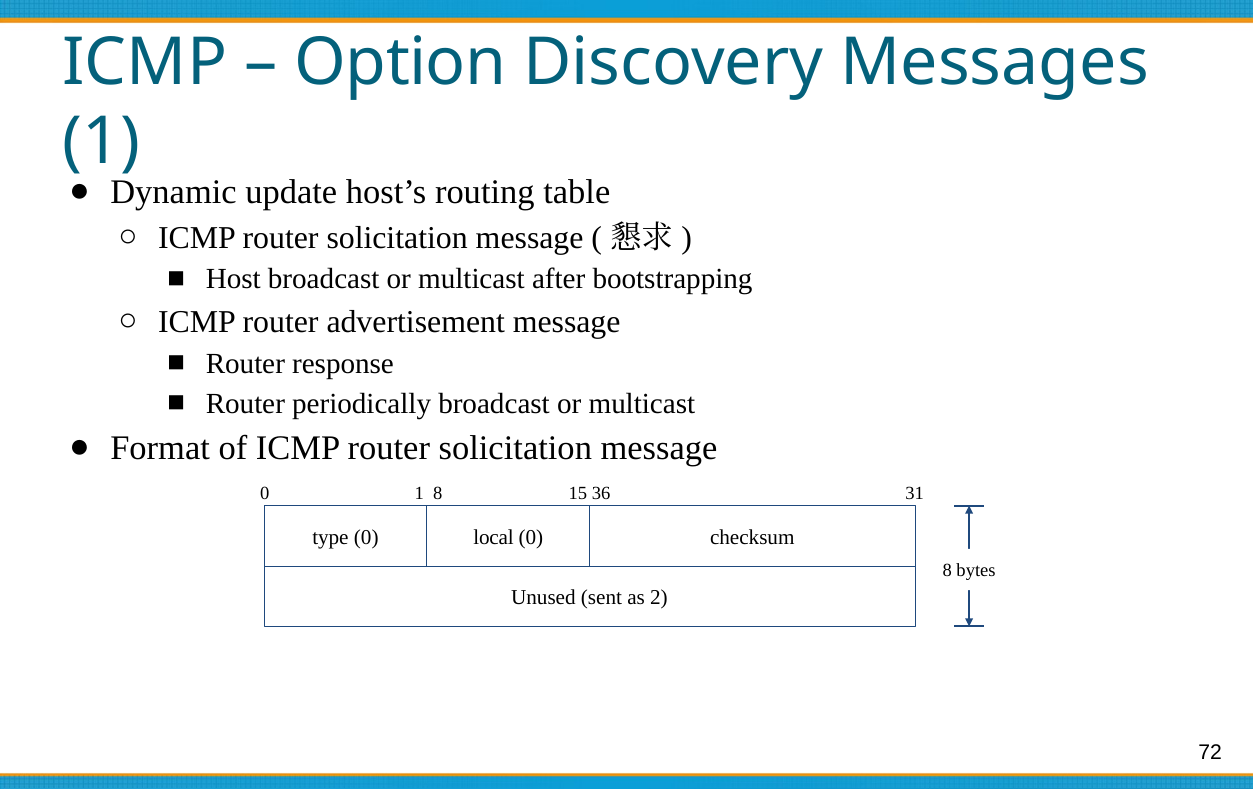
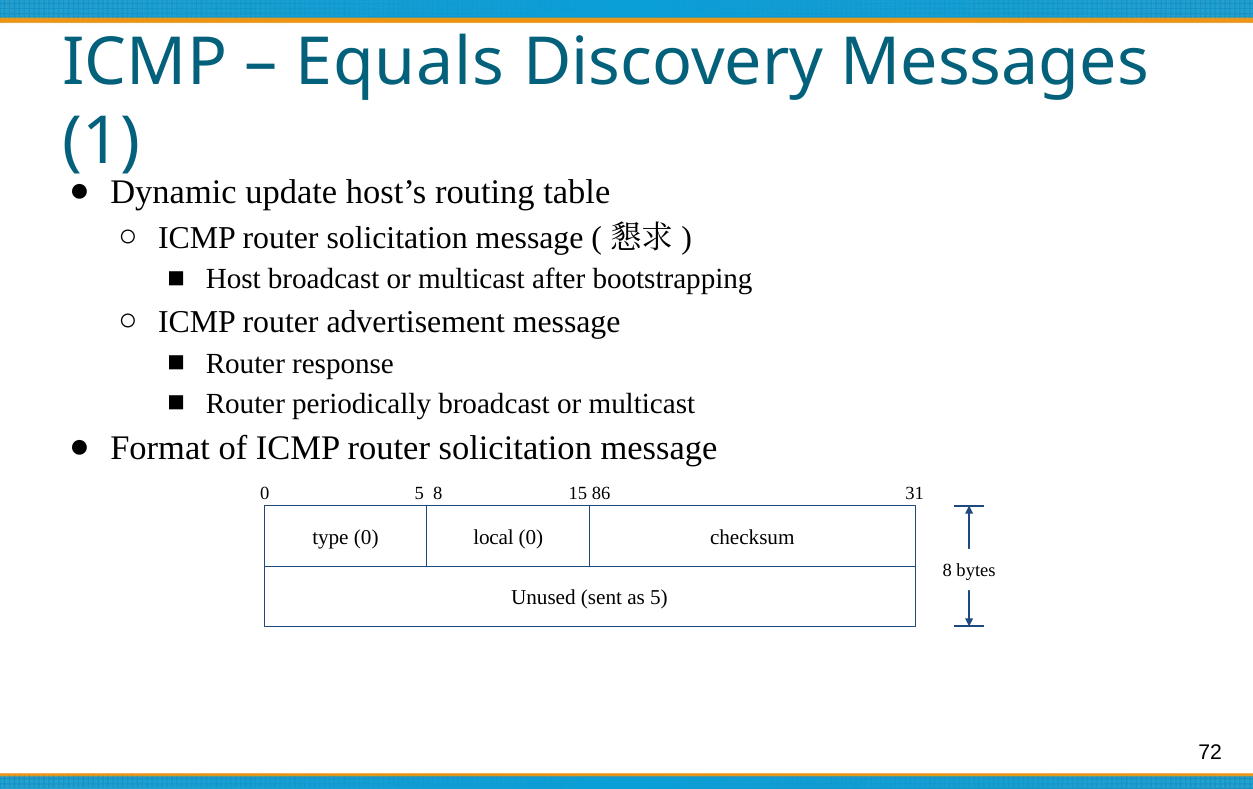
Option: Option -> Equals
0 1: 1 -> 5
36: 36 -> 86
as 2: 2 -> 5
